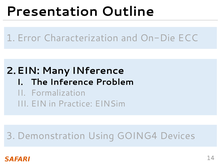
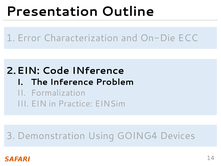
Many: Many -> Code
